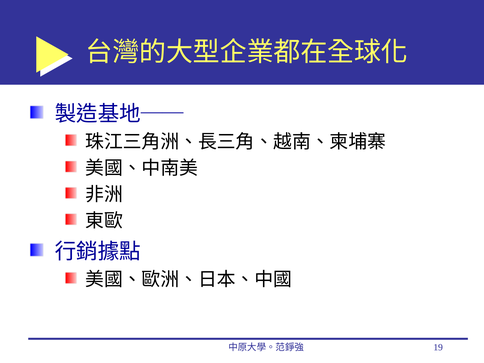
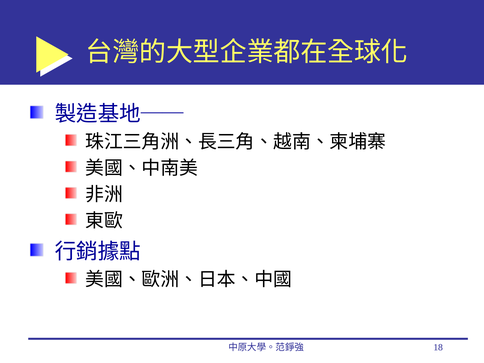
19: 19 -> 18
